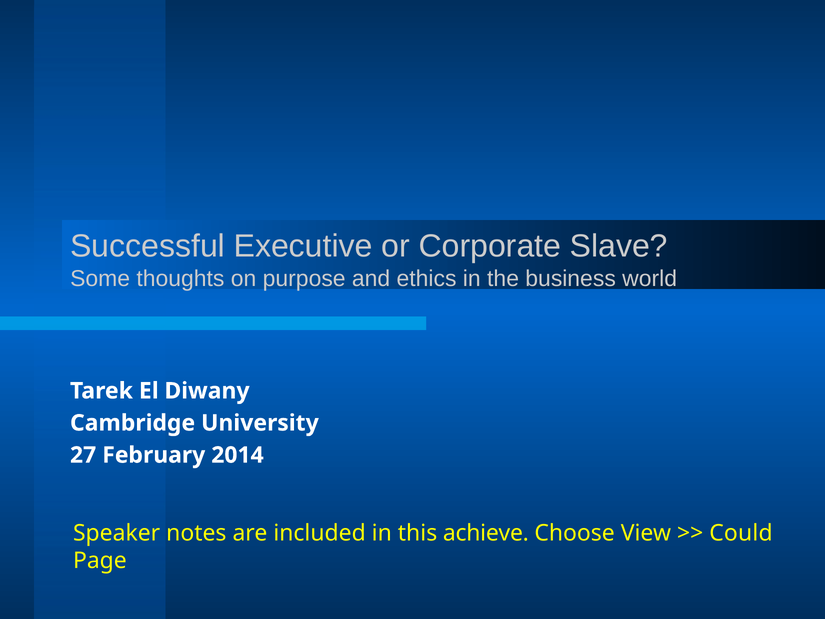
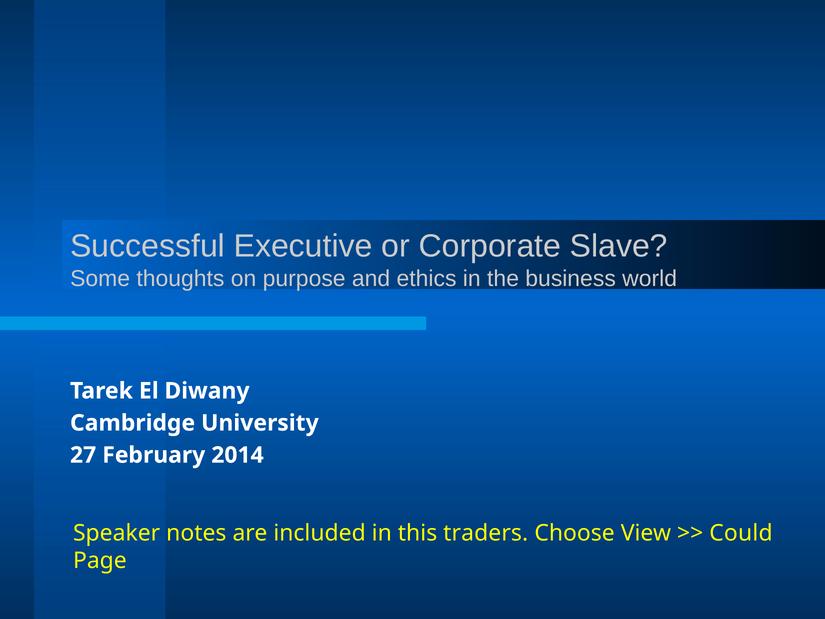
achieve: achieve -> traders
